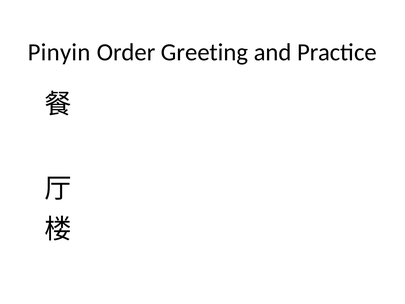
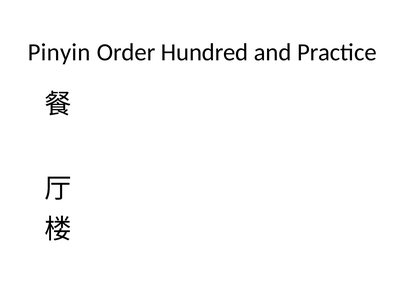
Greeting: Greeting -> Hundred
